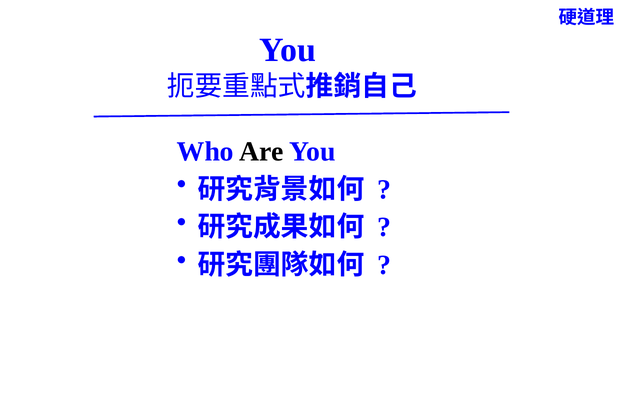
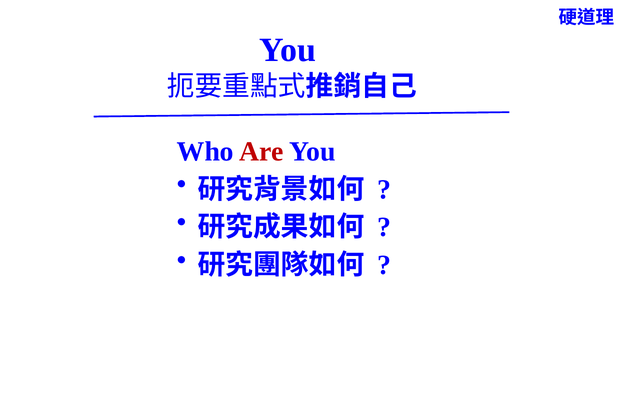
Are colour: black -> red
